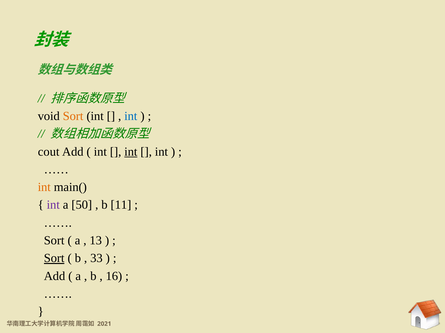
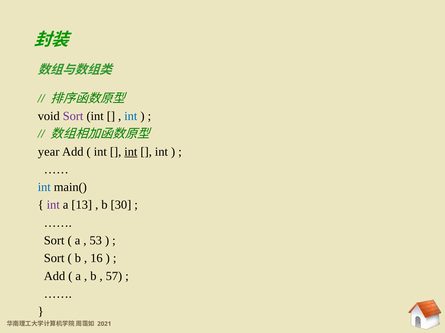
Sort at (73, 116) colour: orange -> purple
cout: cout -> year
int at (44, 188) colour: orange -> blue
50: 50 -> 13
11: 11 -> 30
13: 13 -> 53
Sort at (54, 259) underline: present -> none
33: 33 -> 16
16: 16 -> 57
